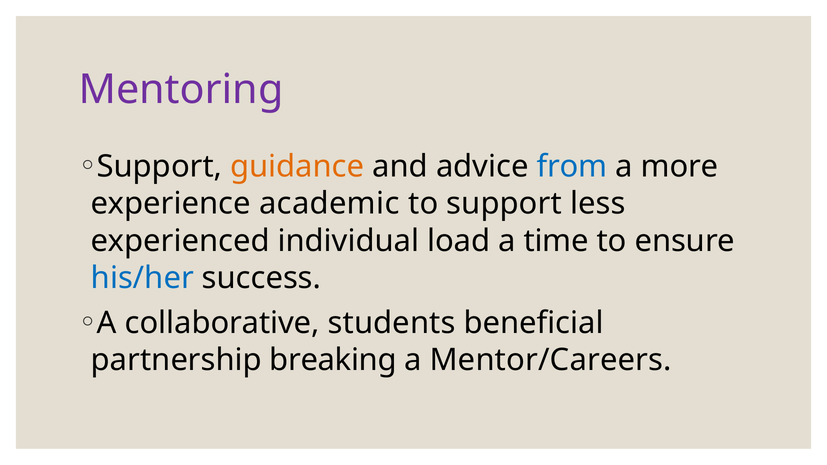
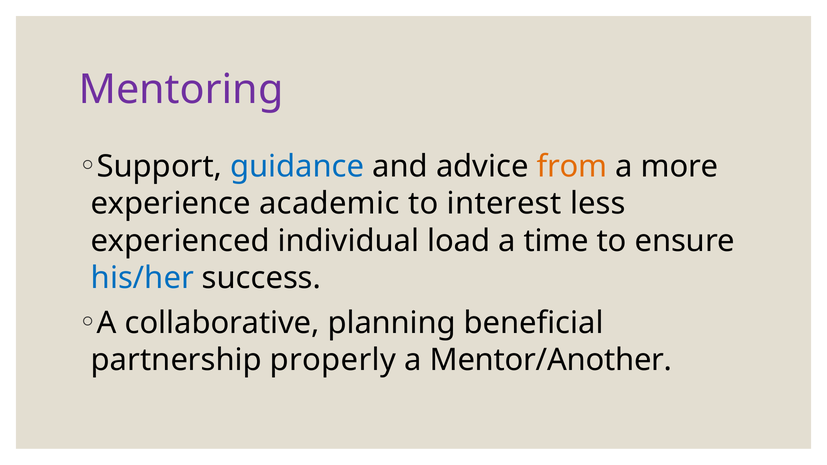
guidance colour: orange -> blue
from colour: blue -> orange
to support: support -> interest
students: students -> planning
breaking: breaking -> properly
Mentor/Careers: Mentor/Careers -> Mentor/Another
